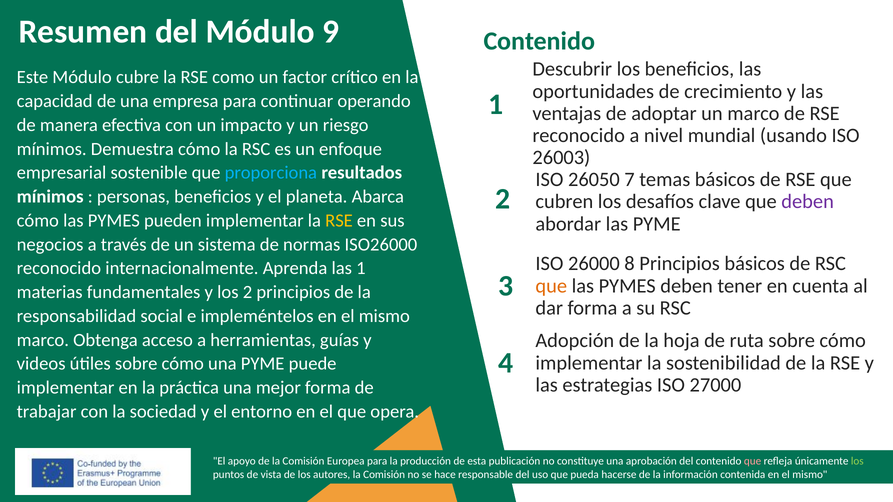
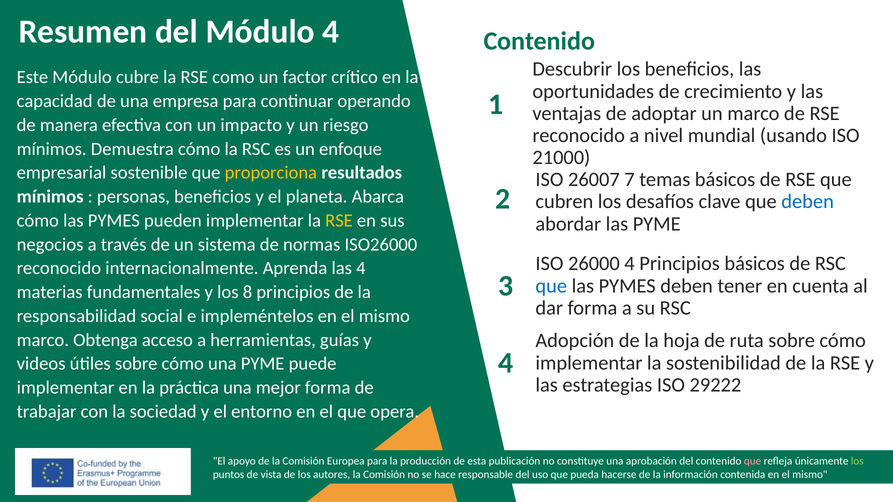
Módulo 9: 9 -> 4
26003: 26003 -> 21000
proporciona colour: light blue -> yellow
26050: 26050 -> 26007
deben at (808, 202) colour: purple -> blue
26000 8: 8 -> 4
las 1: 1 -> 4
que at (551, 286) colour: orange -> blue
los 2: 2 -> 8
27000: 27000 -> 29222
